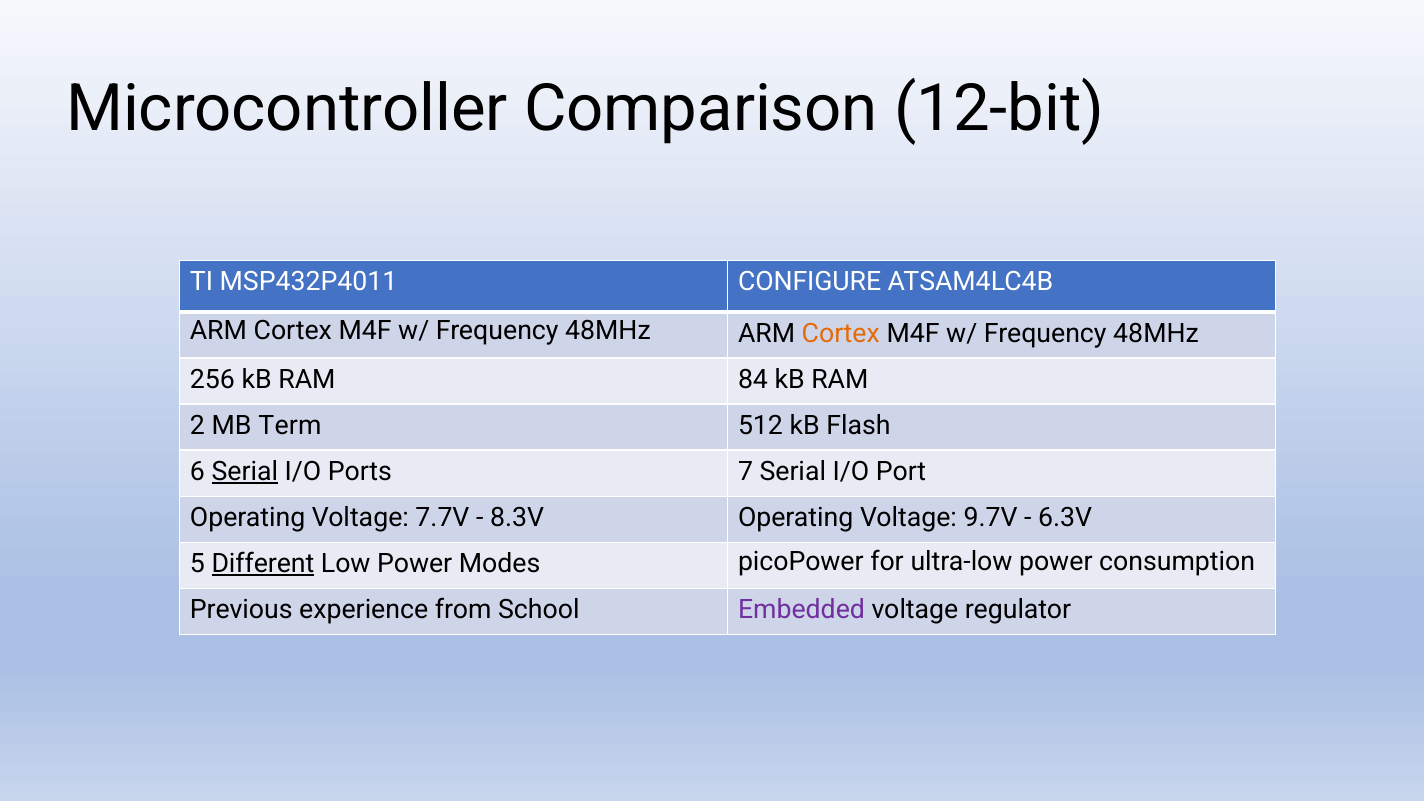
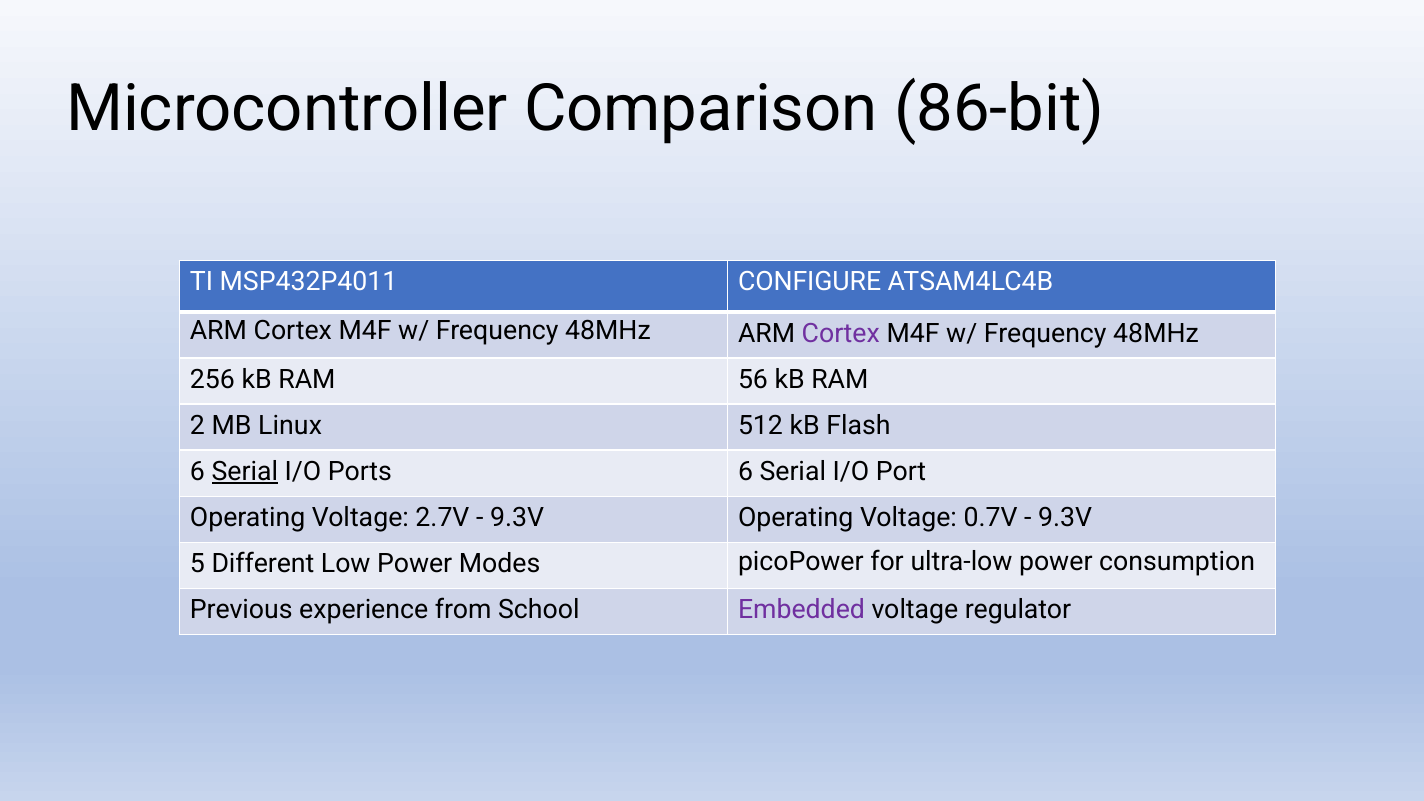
12-bit: 12-bit -> 86-bit
Cortex at (841, 333) colour: orange -> purple
84: 84 -> 56
Term: Term -> Linux
Ports 7: 7 -> 6
7.7V: 7.7V -> 2.7V
8.3V at (517, 517): 8.3V -> 9.3V
9.7V: 9.7V -> 0.7V
6.3V at (1065, 517): 6.3V -> 9.3V
Different underline: present -> none
